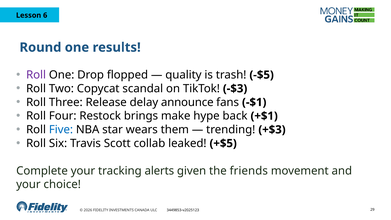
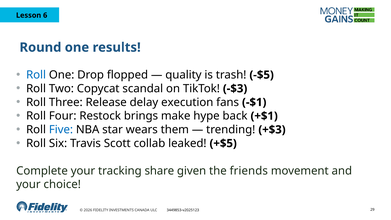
Roll at (36, 75) colour: purple -> blue
announce: announce -> execution
alerts: alerts -> share
